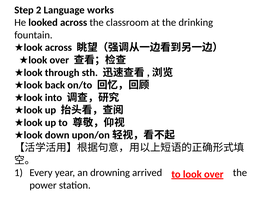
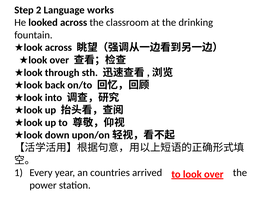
drowning: drowning -> countries
